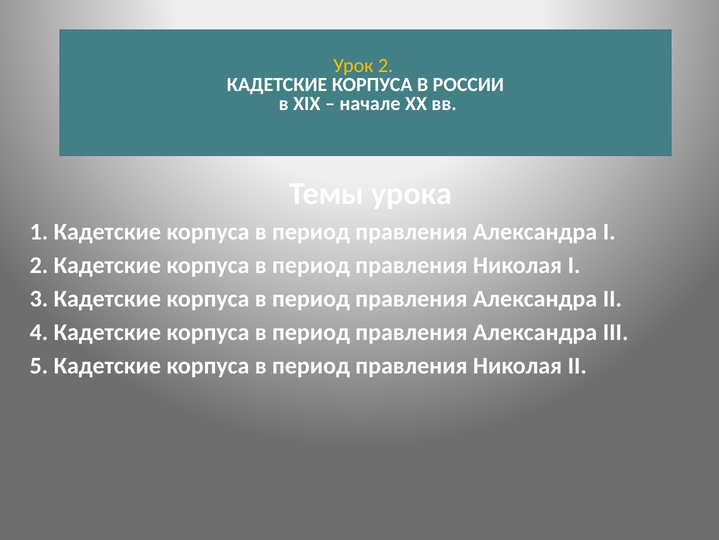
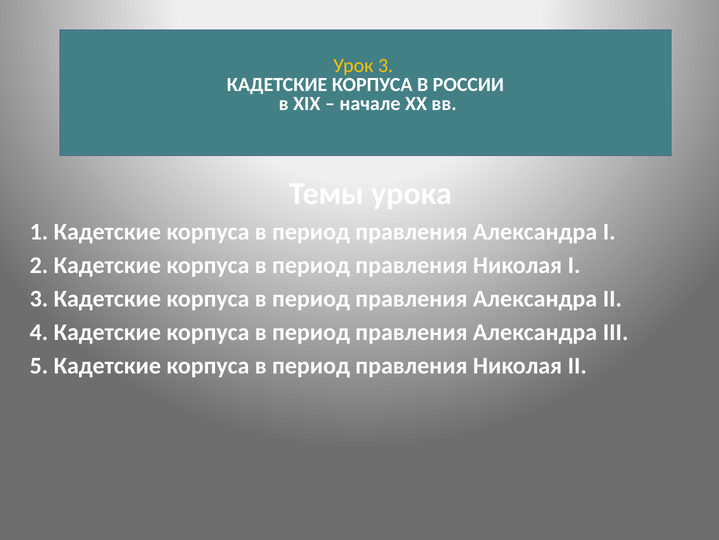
Урок 2: 2 -> 3
